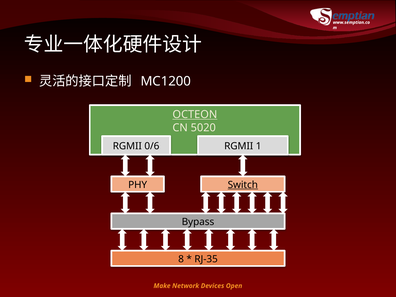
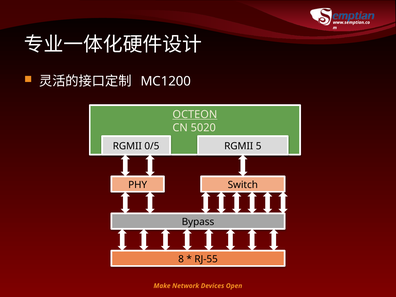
0/6: 0/6 -> 0/5
1: 1 -> 5
Switch underline: present -> none
RJ-35: RJ-35 -> RJ-55
